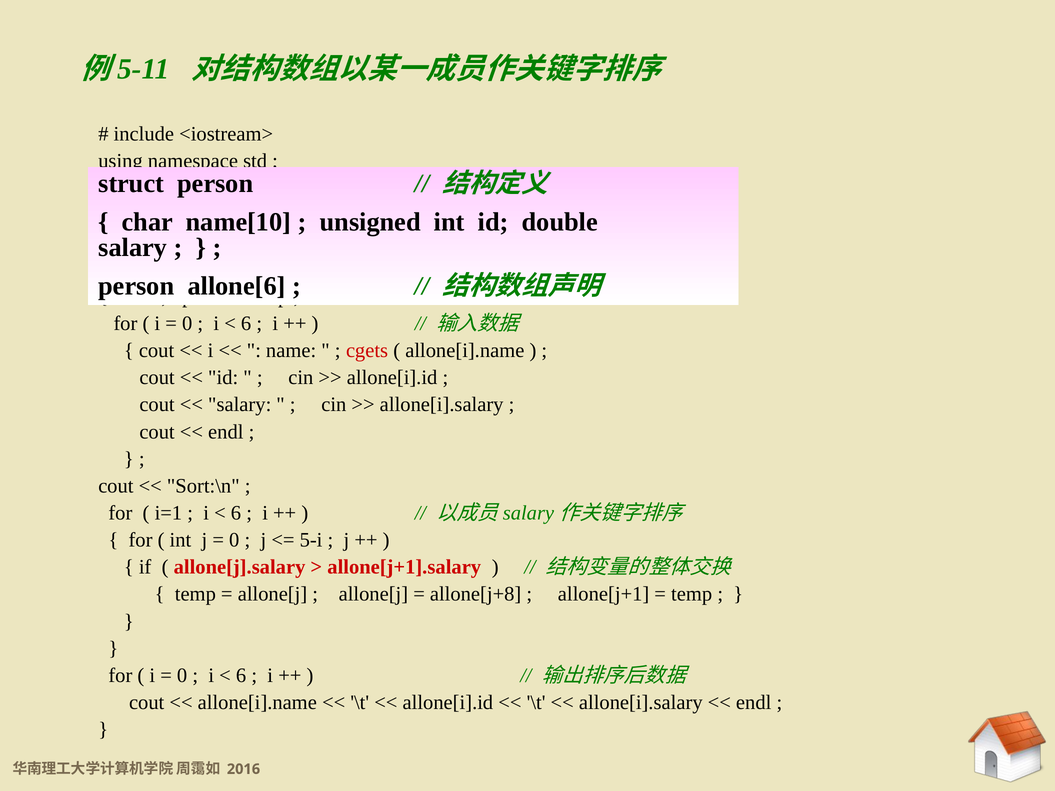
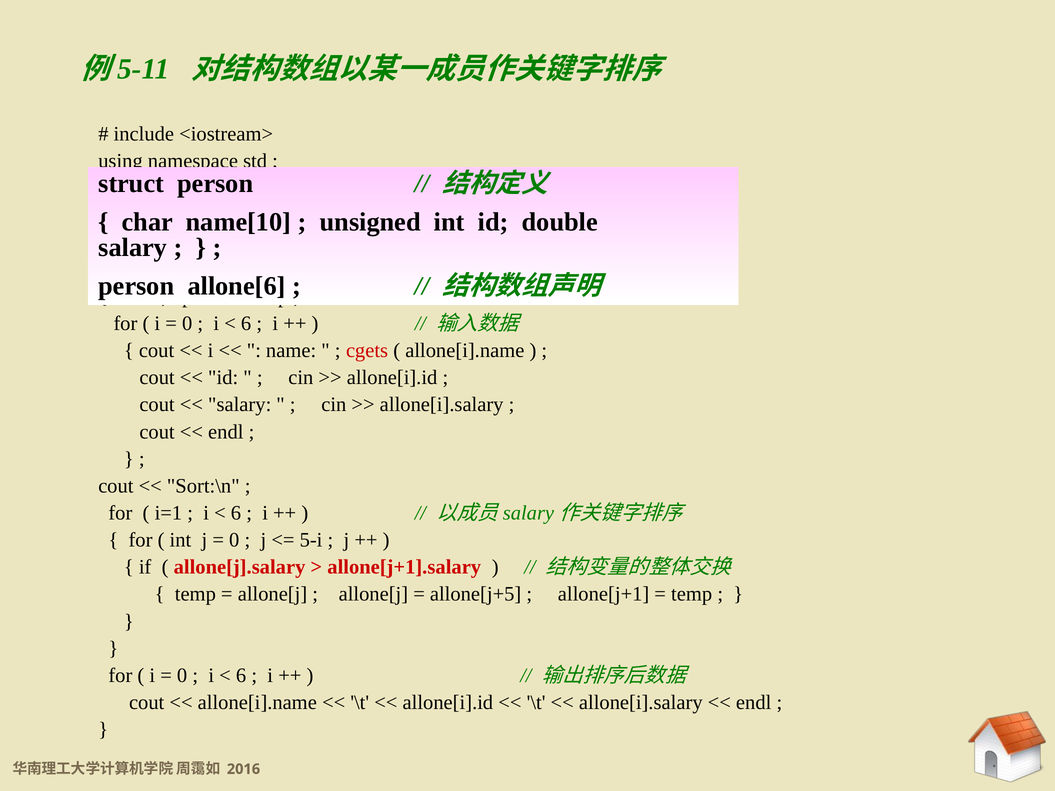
allone[j+8: allone[j+8 -> allone[j+5
